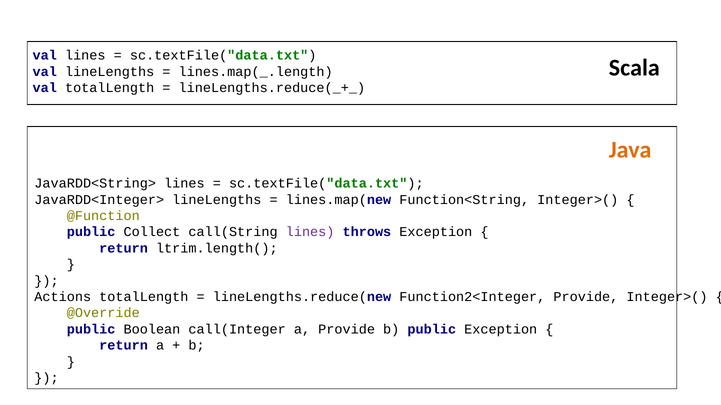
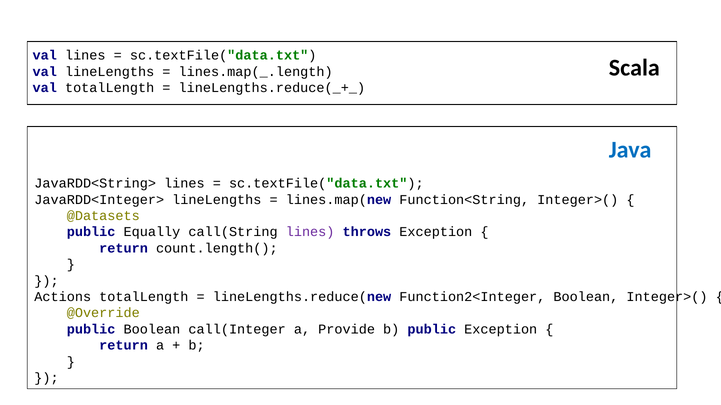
Java colour: orange -> blue
@Function: @Function -> @Datasets
Collect: Collect -> Equally
ltrim.length(: ltrim.length( -> count.length(
Function2<Integer Provide: Provide -> Boolean
